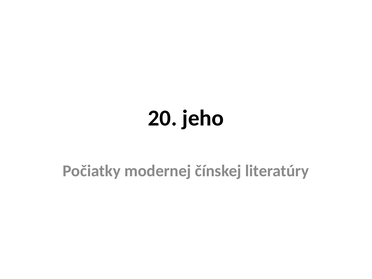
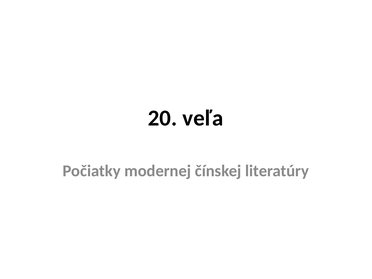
jeho: jeho -> veľa
